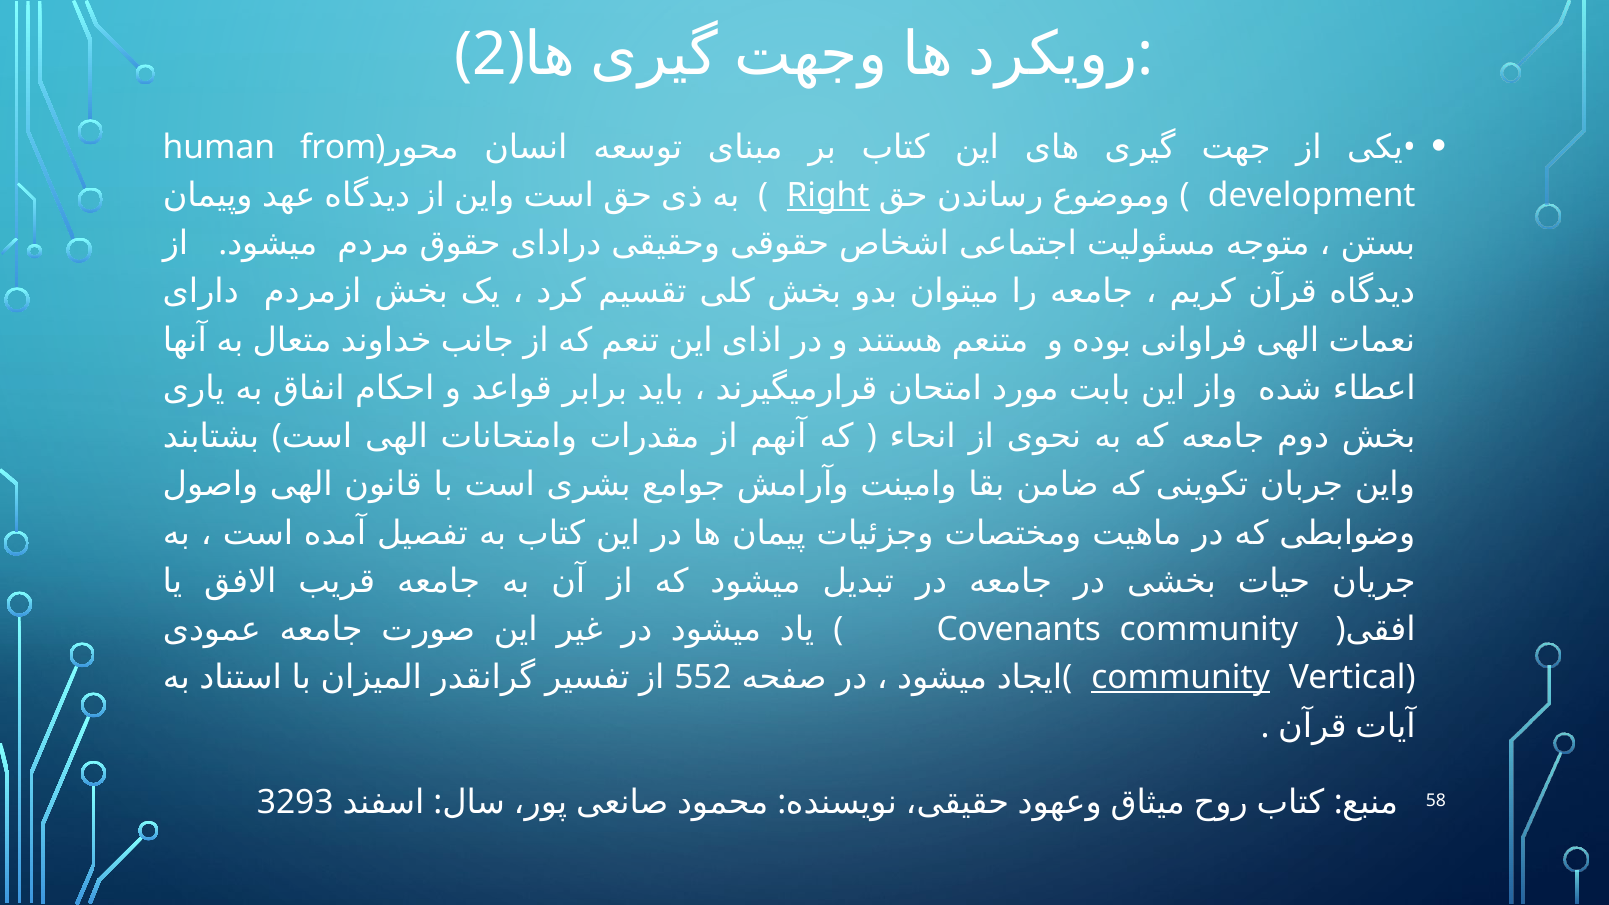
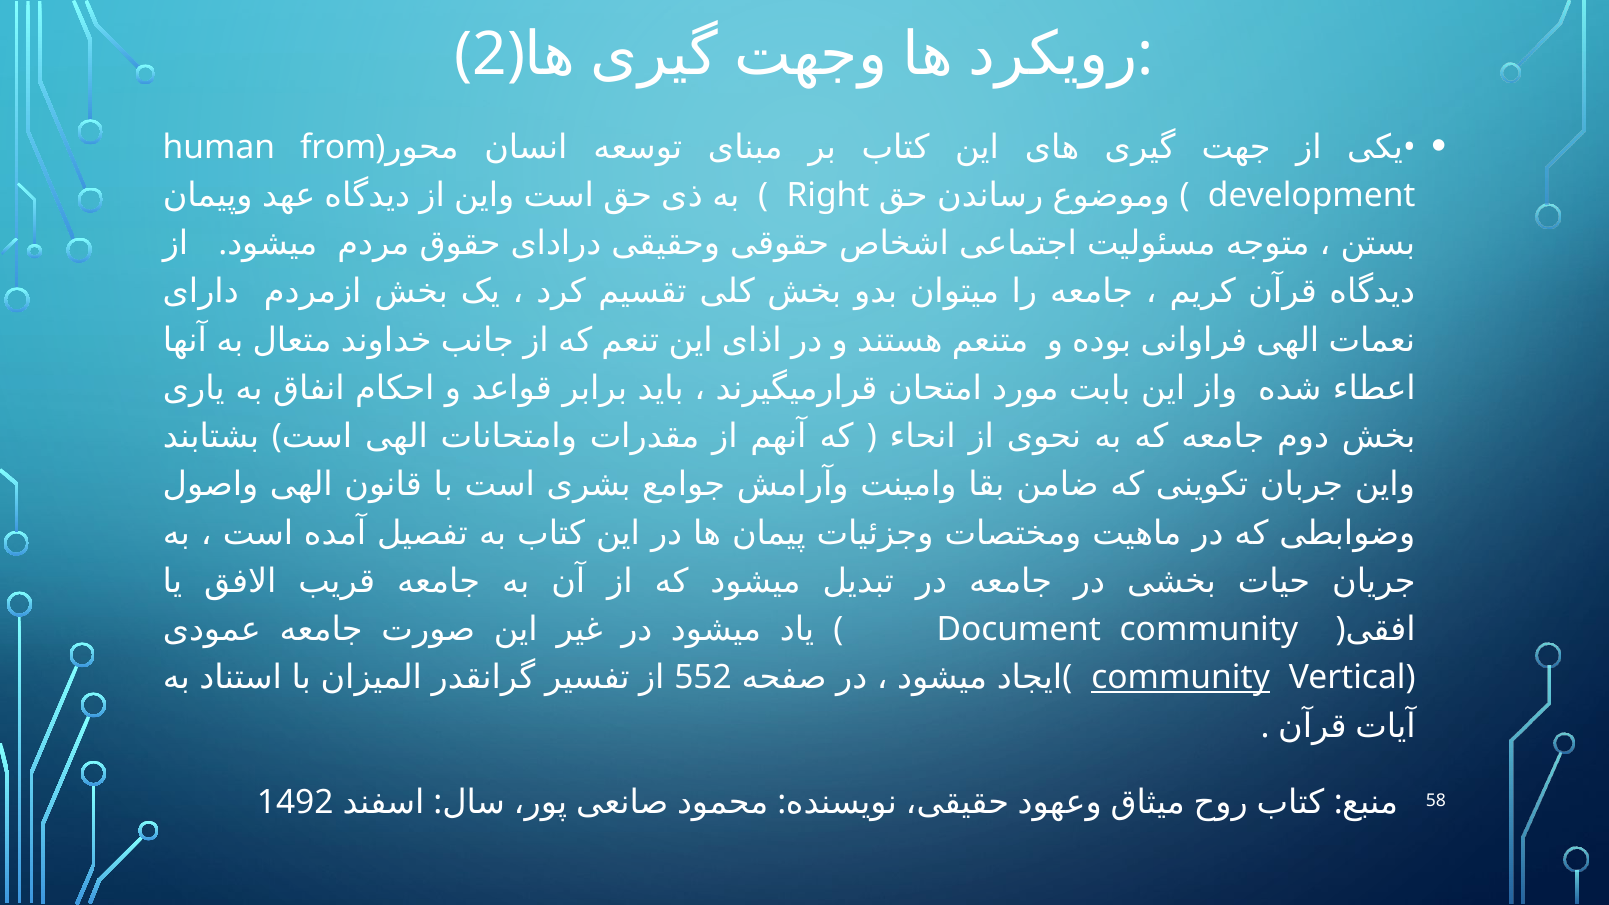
Right underline: present -> none
Covenants: Covenants -> Document
3293: 3293 -> 1492
